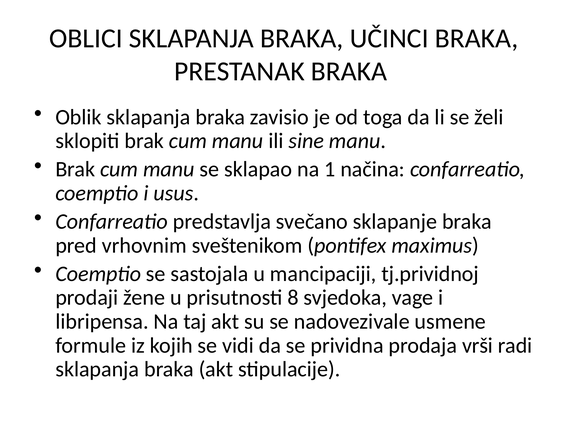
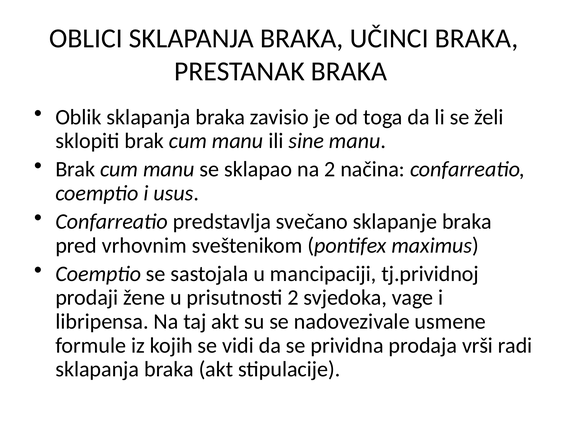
na 1: 1 -> 2
prisutnosti 8: 8 -> 2
